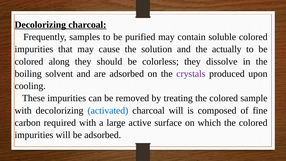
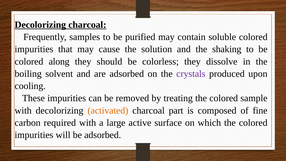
actually: actually -> shaking
activated colour: blue -> orange
charcoal will: will -> part
